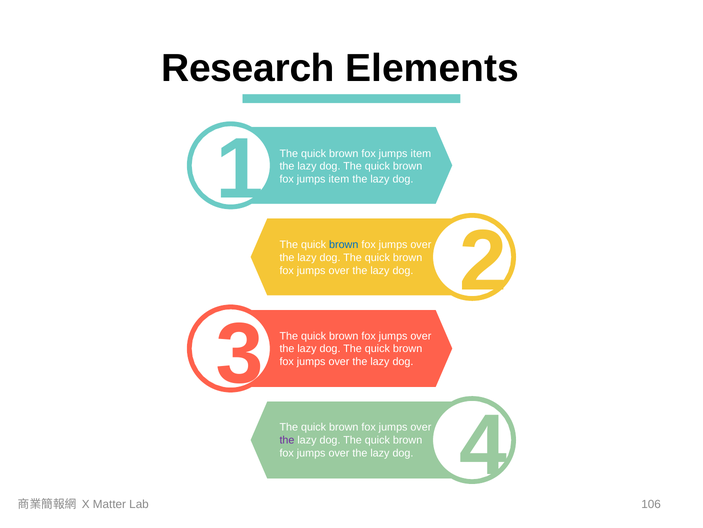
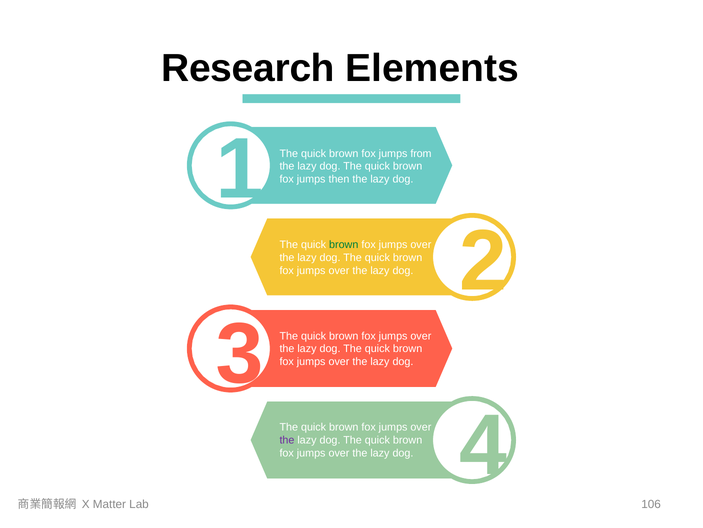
item at (421, 153): item -> from
item at (339, 179): item -> then
brown at (344, 244) colour: blue -> green
